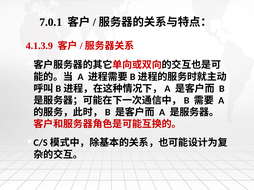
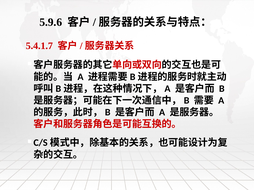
7.0.1: 7.0.1 -> 5.9.6
4.1.3.9: 4.1.3.9 -> 5.4.1.7
